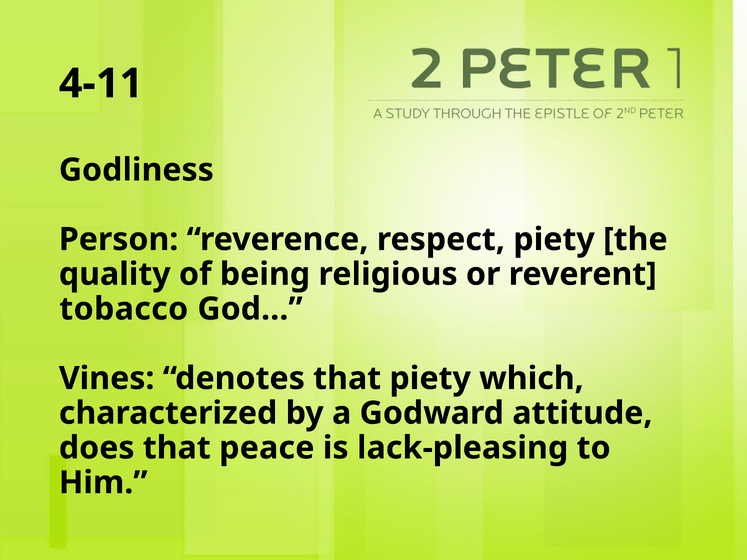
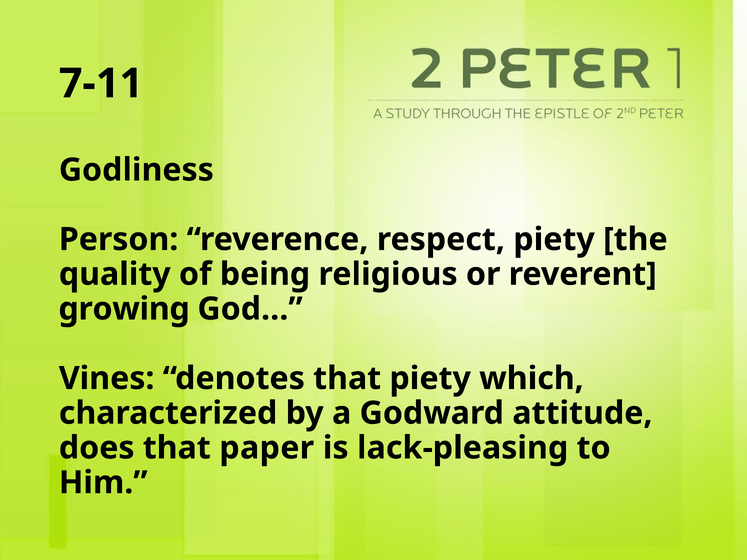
4-11: 4-11 -> 7-11
tobacco: tobacco -> growing
peace: peace -> paper
